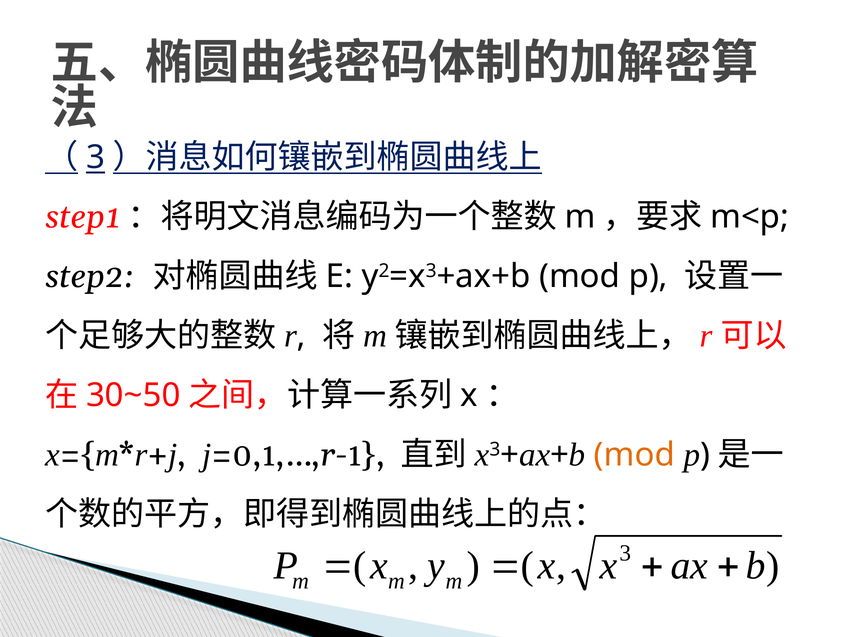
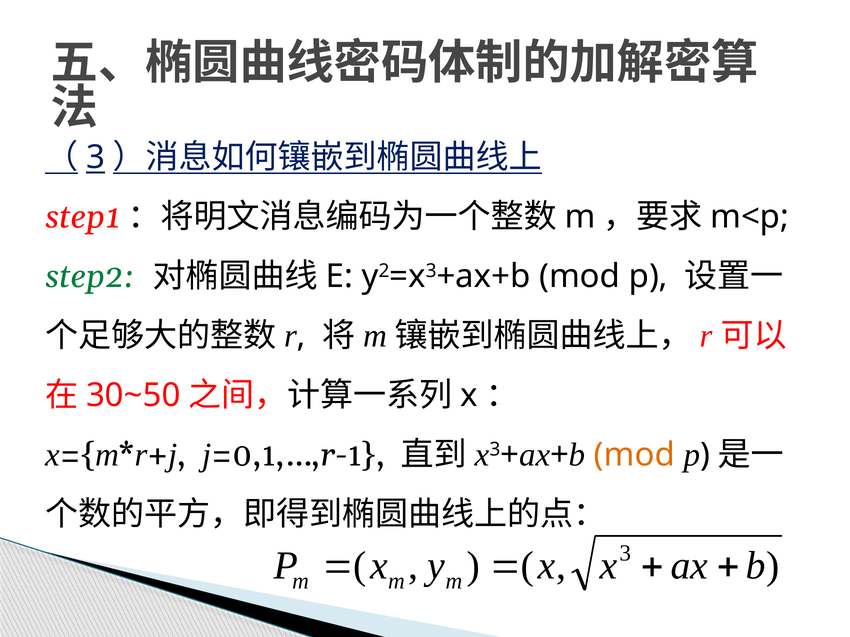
step2 colour: black -> green
